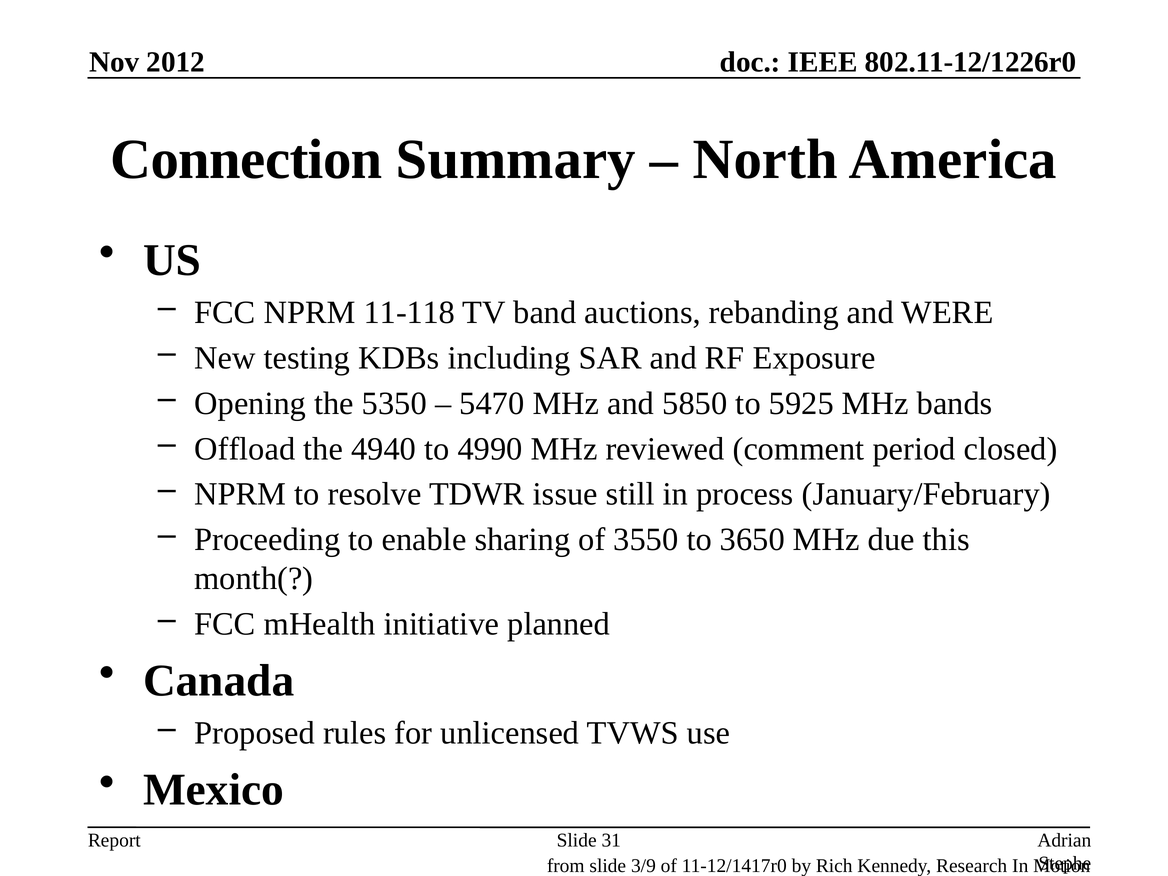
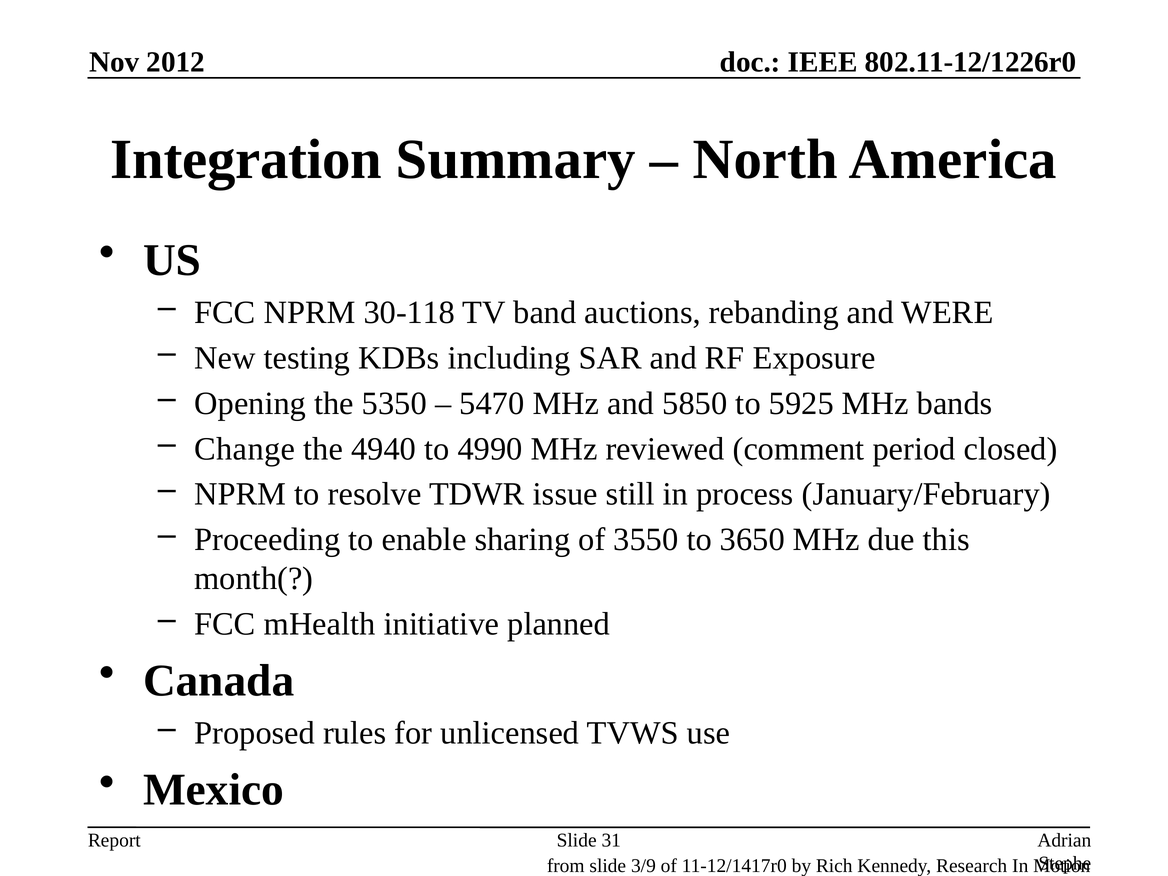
Connection: Connection -> Integration
11-118: 11-118 -> 30-118
Offload: Offload -> Change
